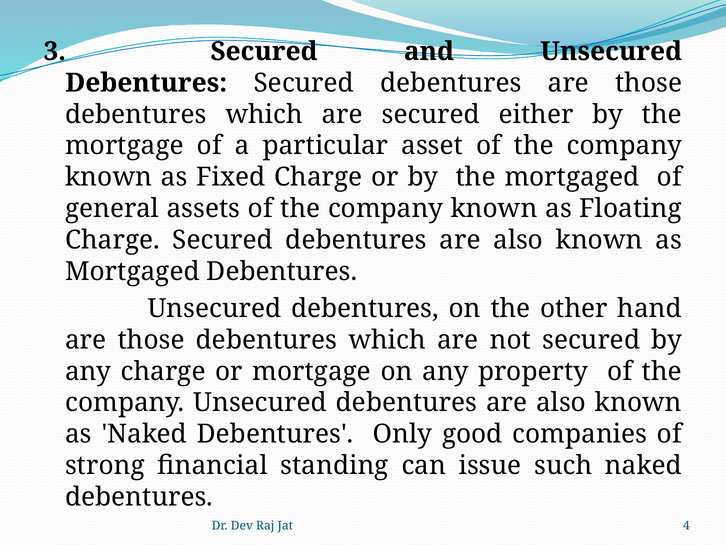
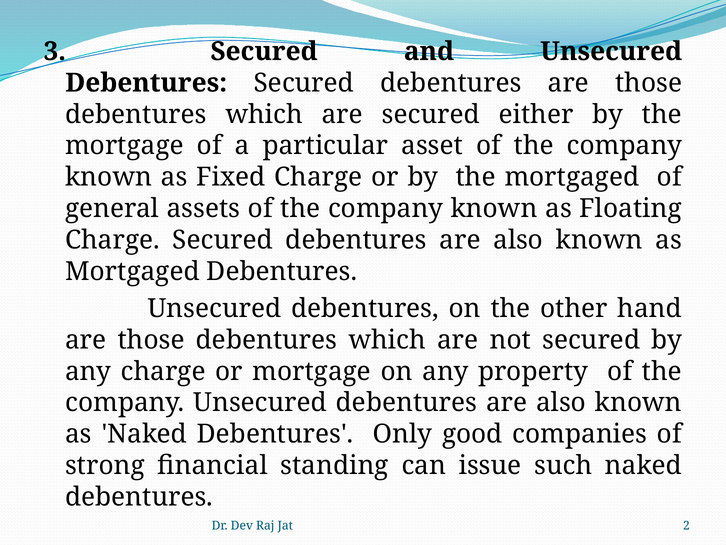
4: 4 -> 2
